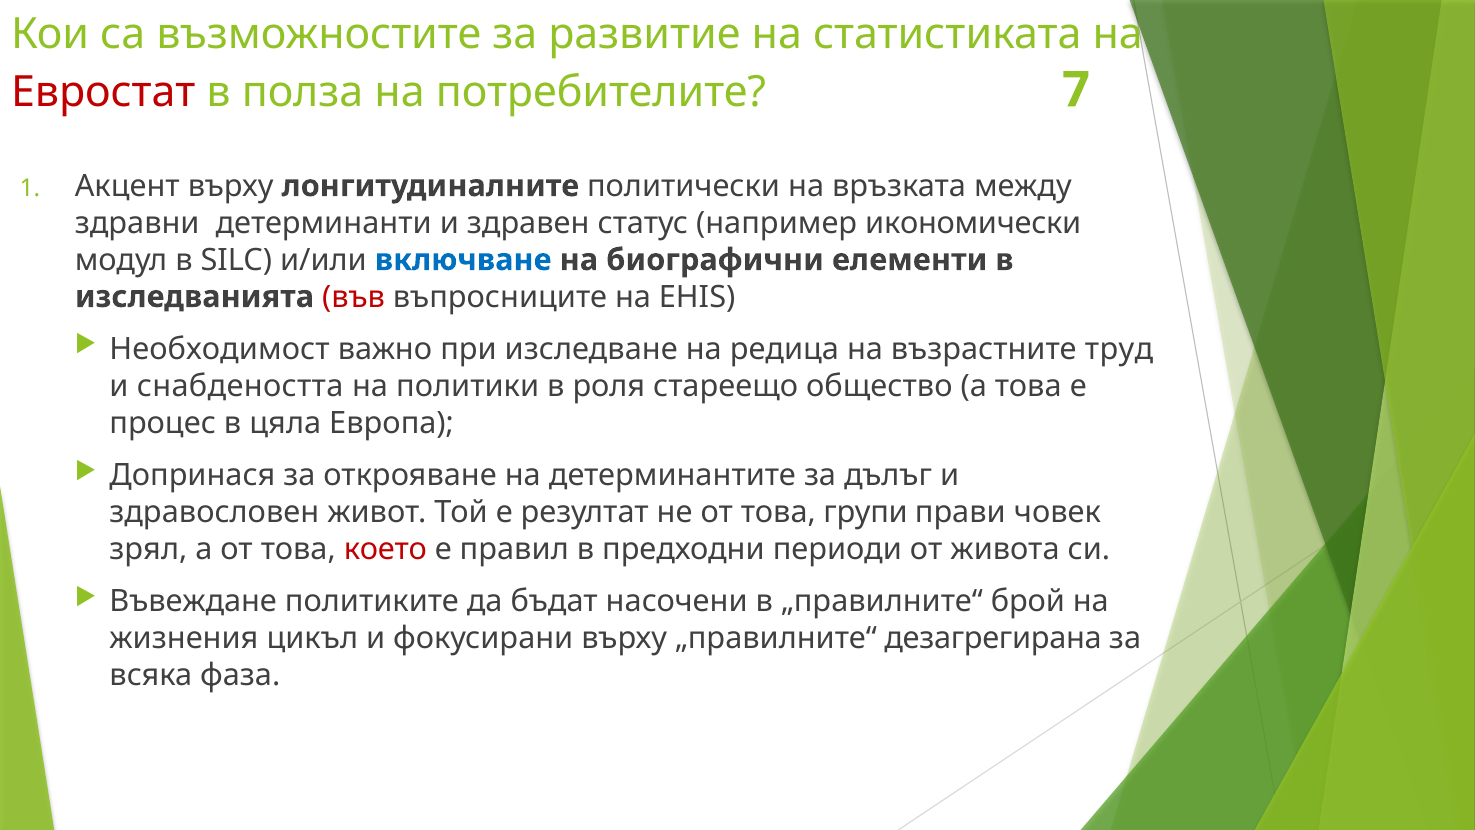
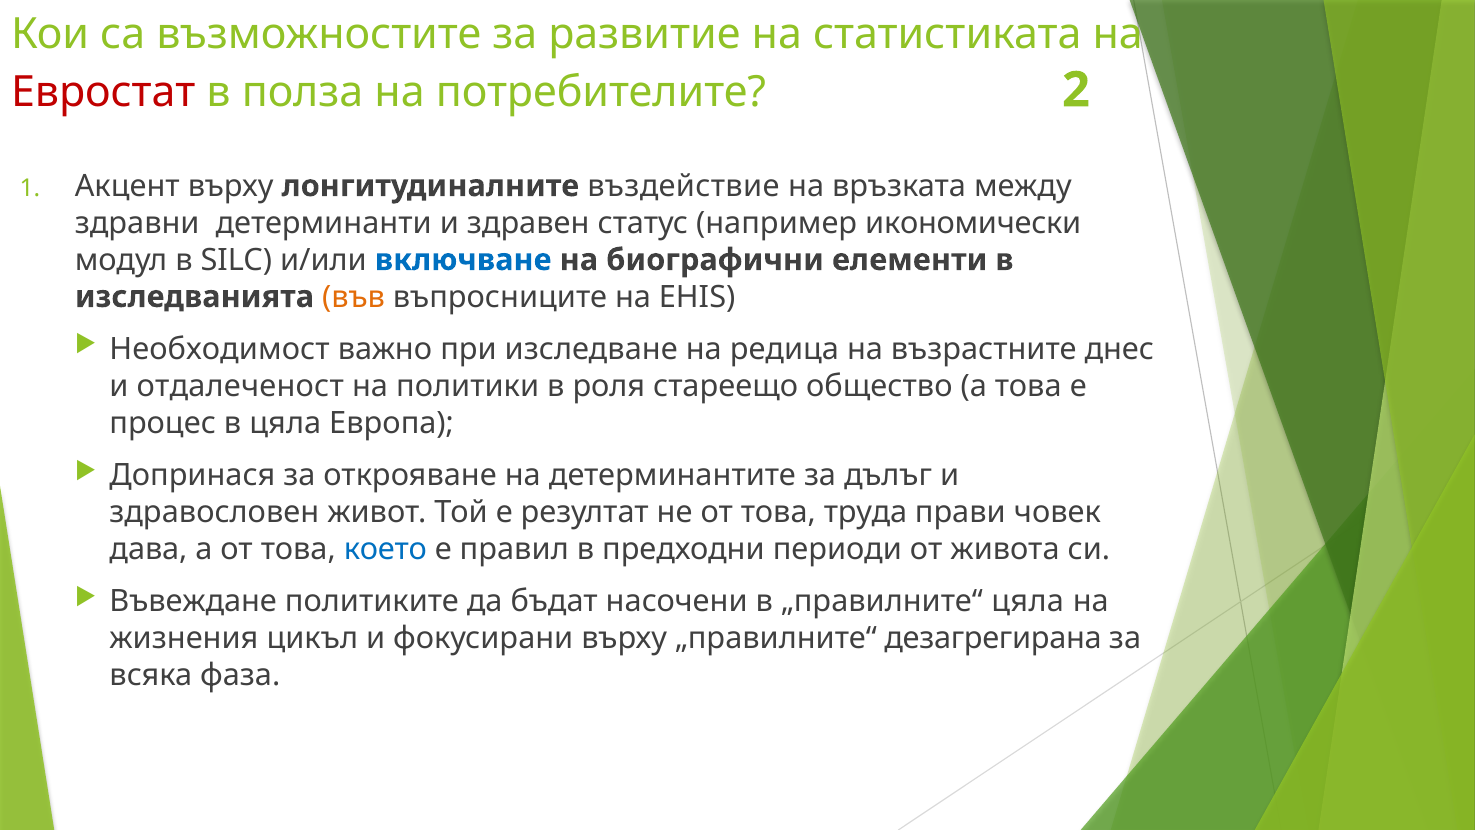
7: 7 -> 2
политически: политически -> въздействие
във colour: red -> orange
труд: труд -> днес
снабдеността: снабдеността -> отдалеченост
групи: групи -> труда
зрял: зрял -> дава
което colour: red -> blue
„правилните“ брой: брой -> цяла
